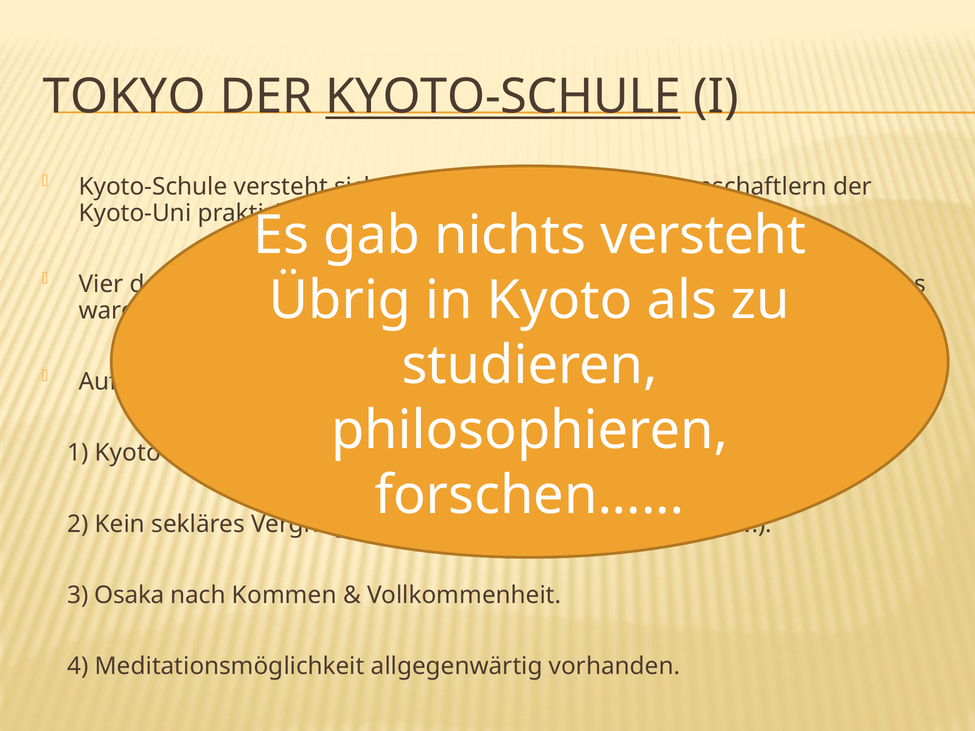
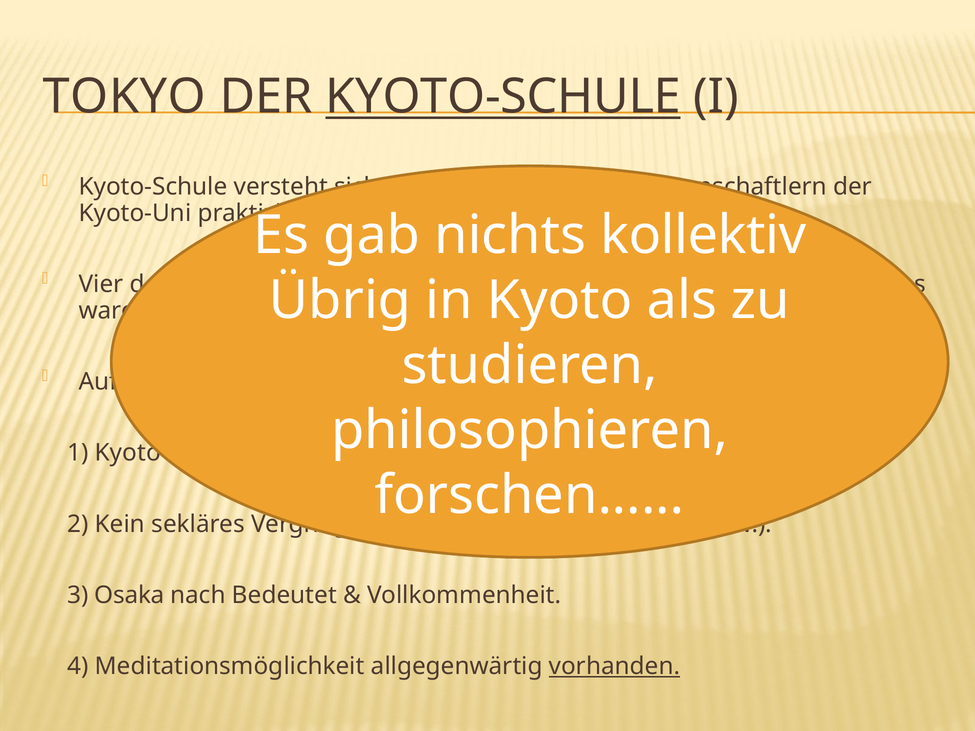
nichts versteht: versteht -> kollektiv
nach Kommen: Kommen -> Bedeutet
vorhanden underline: none -> present
